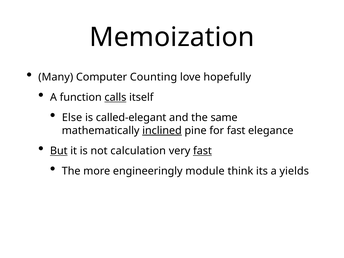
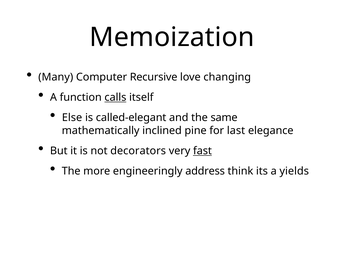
Counting: Counting -> Recursive
hopefully: hopefully -> changing
inclined underline: present -> none
for fast: fast -> last
But underline: present -> none
calculation: calculation -> decorators
module: module -> address
